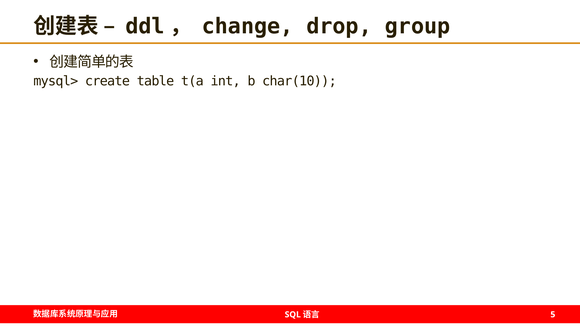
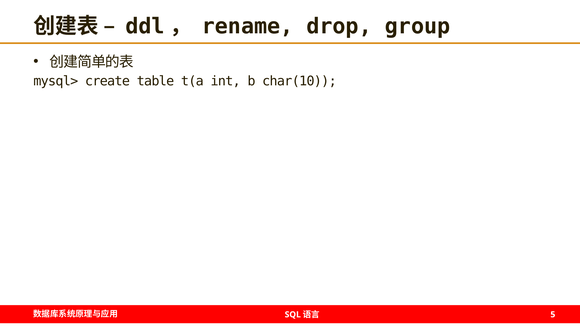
change: change -> rename
